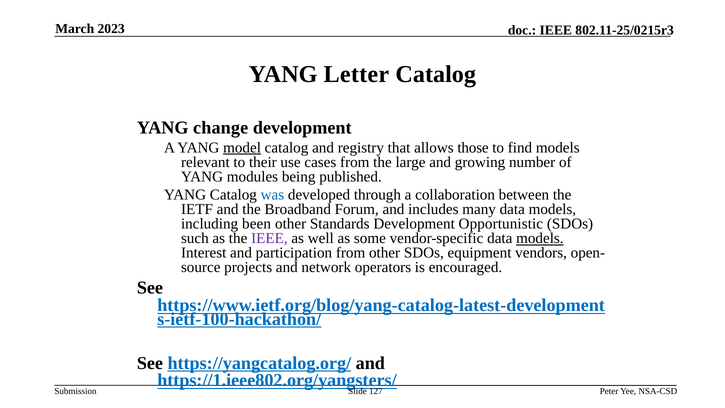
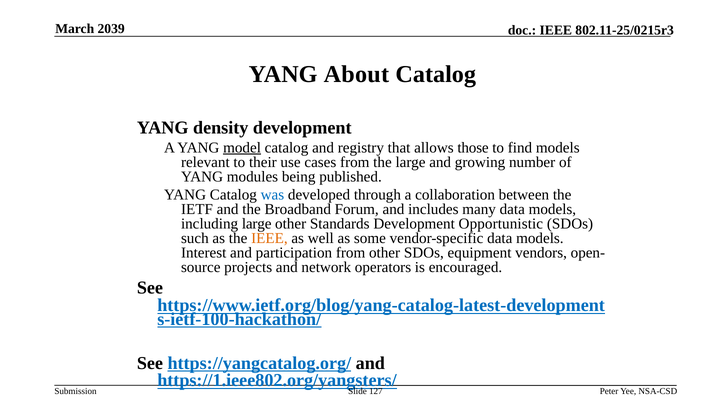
2023: 2023 -> 2039
Letter: Letter -> About
change: change -> density
including been: been -> large
IEEE at (269, 238) colour: purple -> orange
models at (540, 238) underline: present -> none
